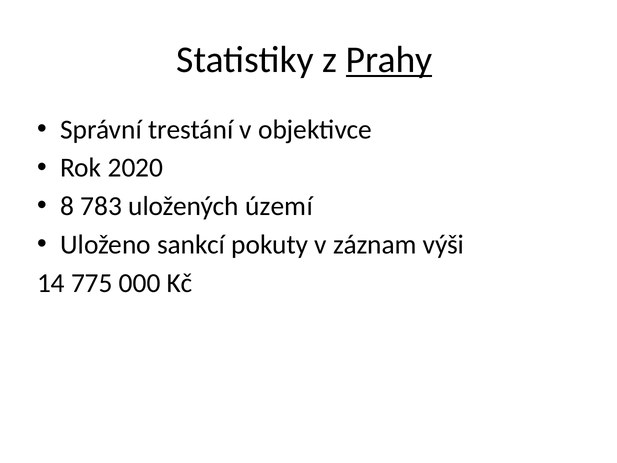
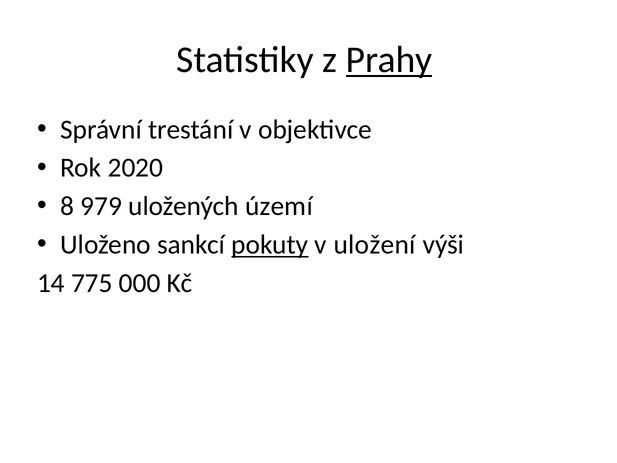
783: 783 -> 979
pokuty underline: none -> present
záznam: záznam -> uložení
